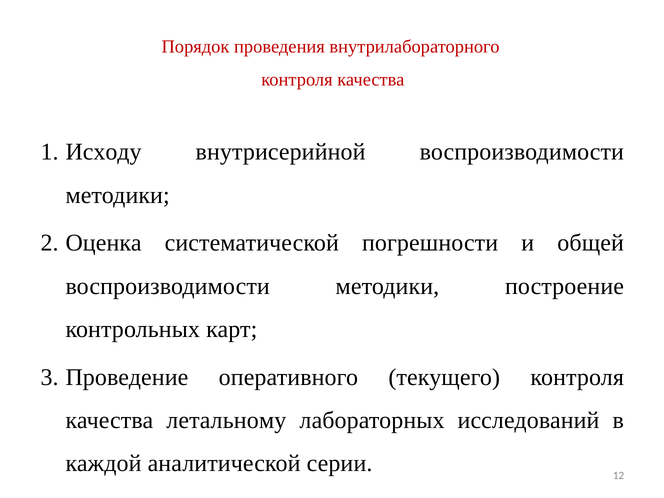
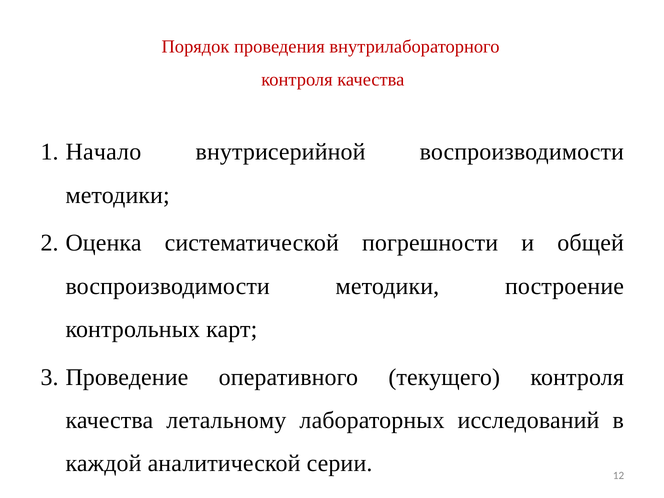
Исходу: Исходу -> Начало
